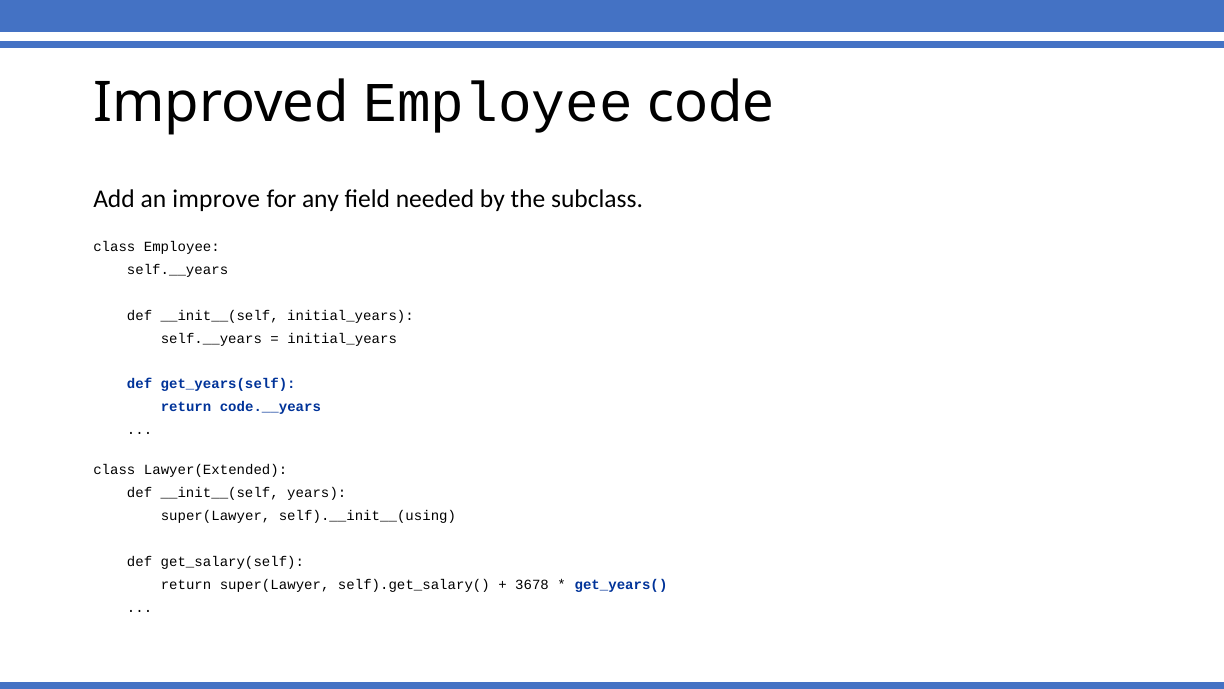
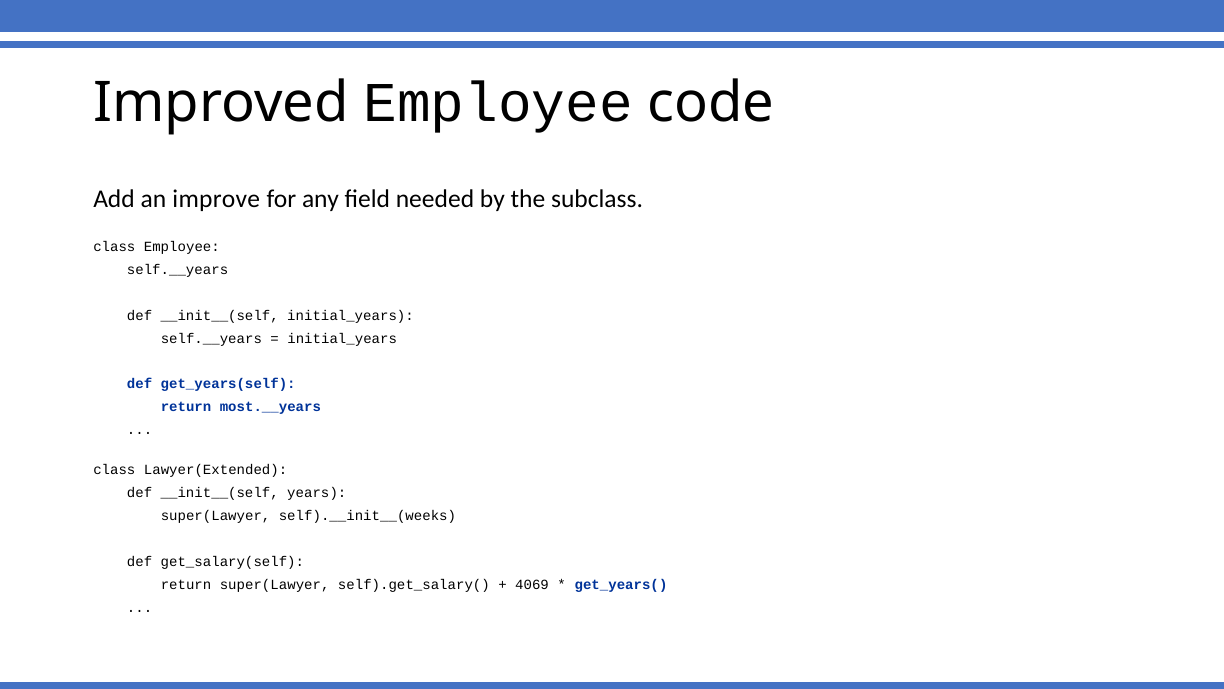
code.__years: code.__years -> most.__years
self).__init__(using: self).__init__(using -> self).__init__(weeks
3678: 3678 -> 4069
